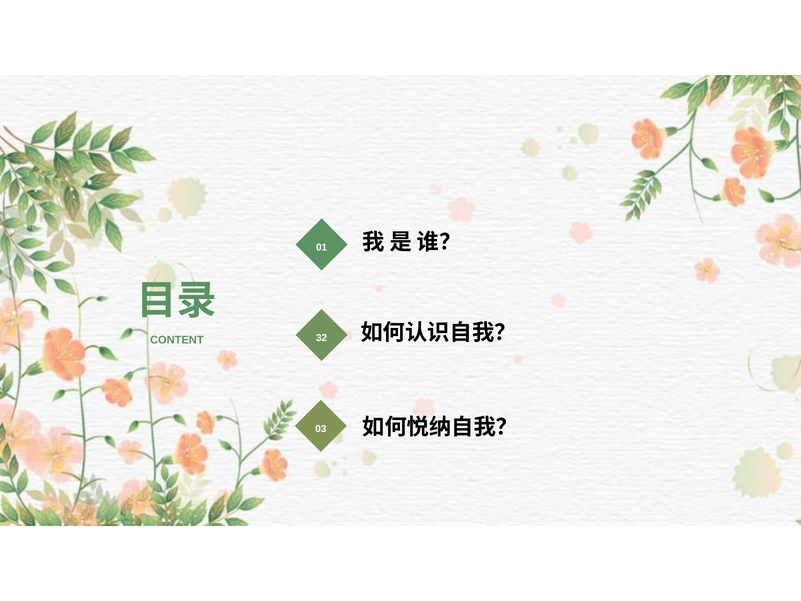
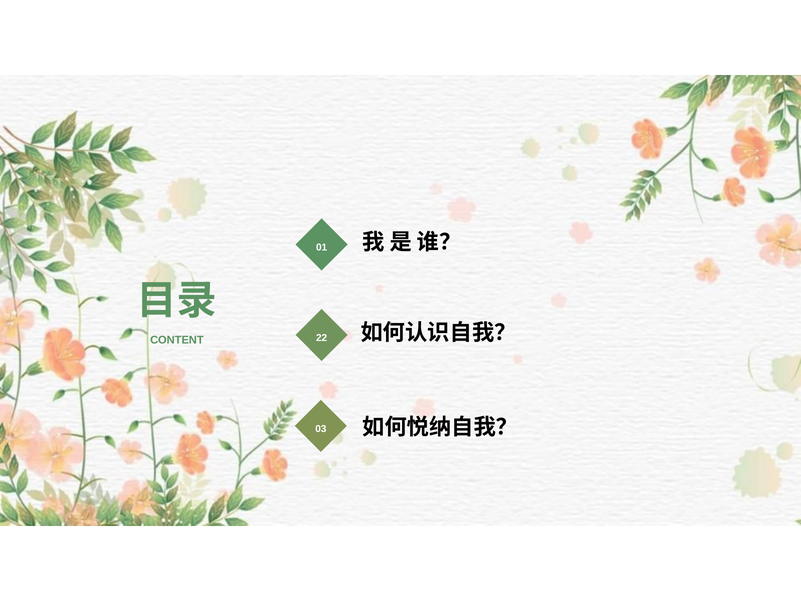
32: 32 -> 22
